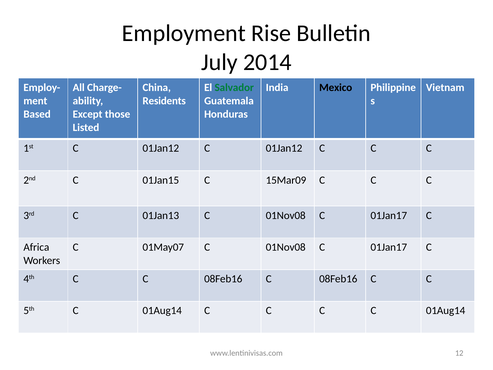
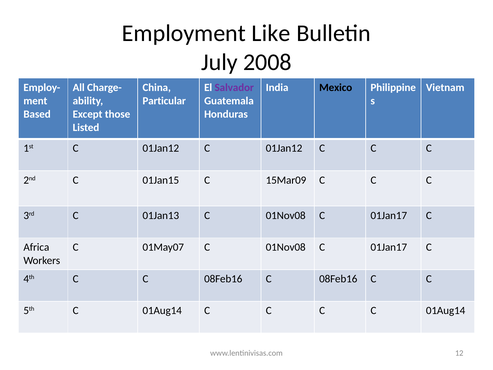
Rise: Rise -> Like
2014: 2014 -> 2008
Salvador colour: green -> purple
Residents: Residents -> Particular
